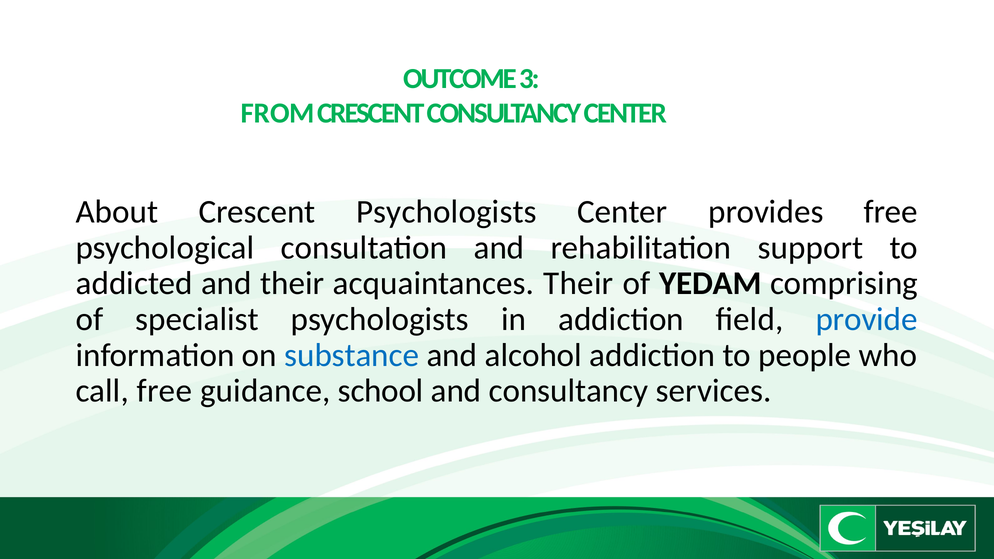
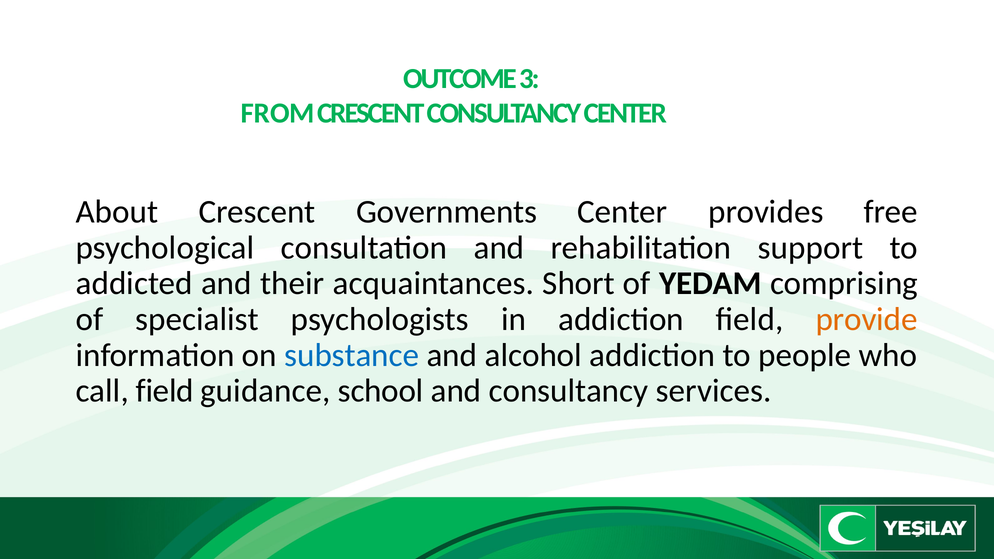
Crescent Psychologists: Psychologists -> Governments
acquaintances Their: Their -> Short
provide colour: blue -> orange
call free: free -> field
